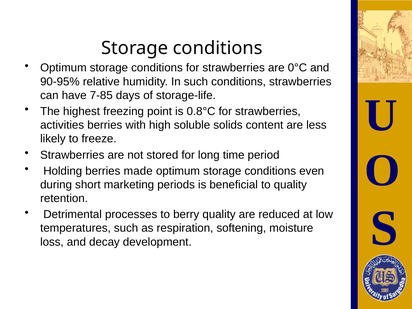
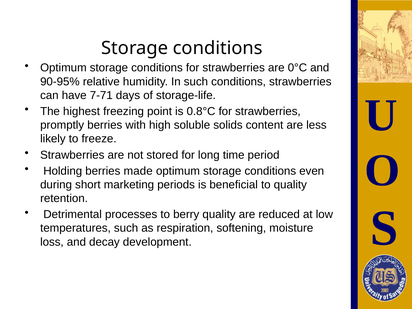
7-85: 7-85 -> 7-71
activities: activities -> promptly
